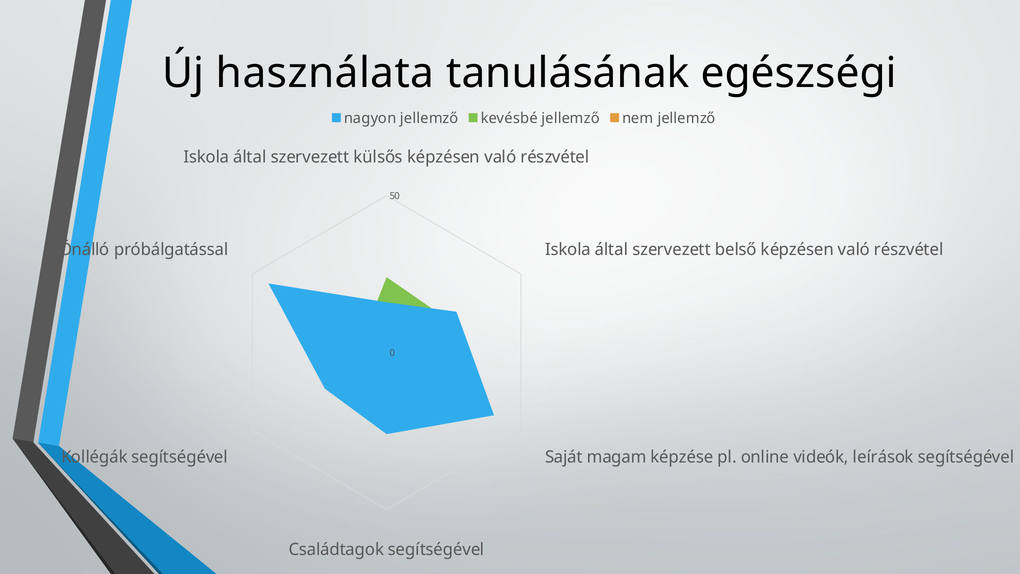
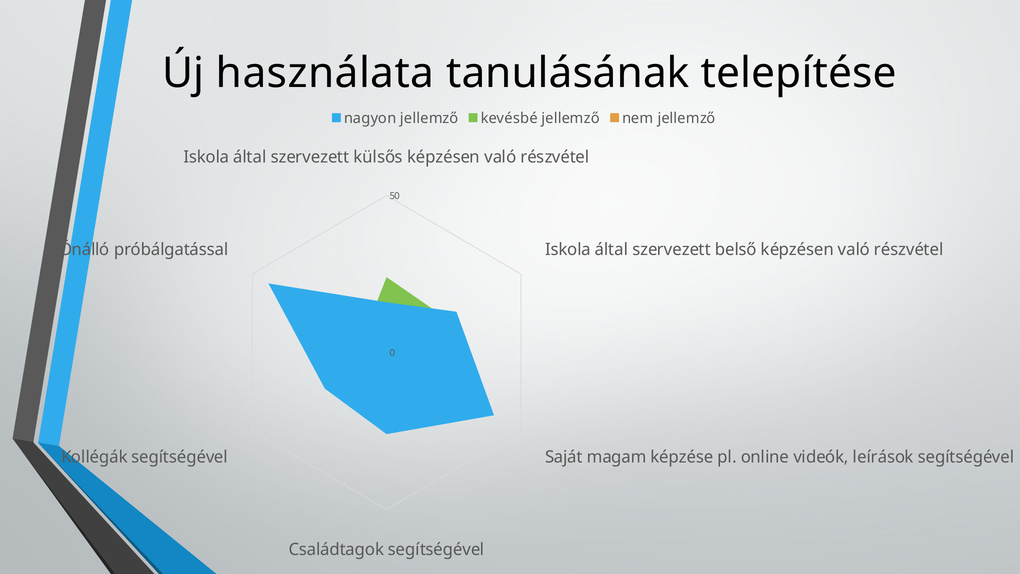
egészségi: egészségi -> telepítése
